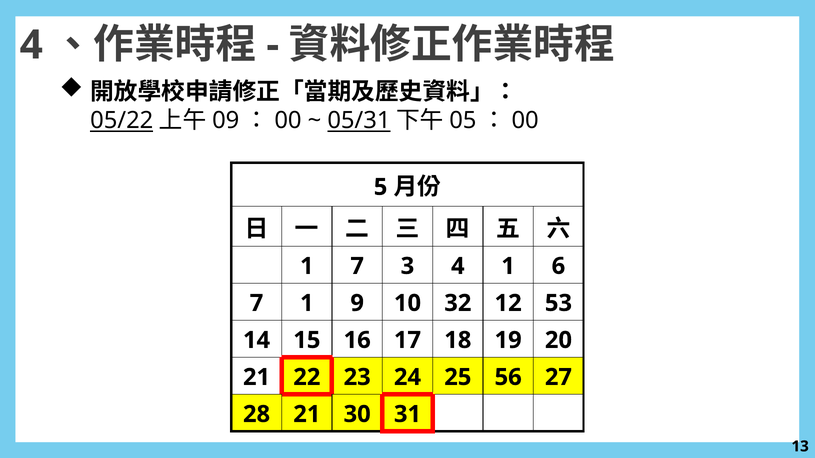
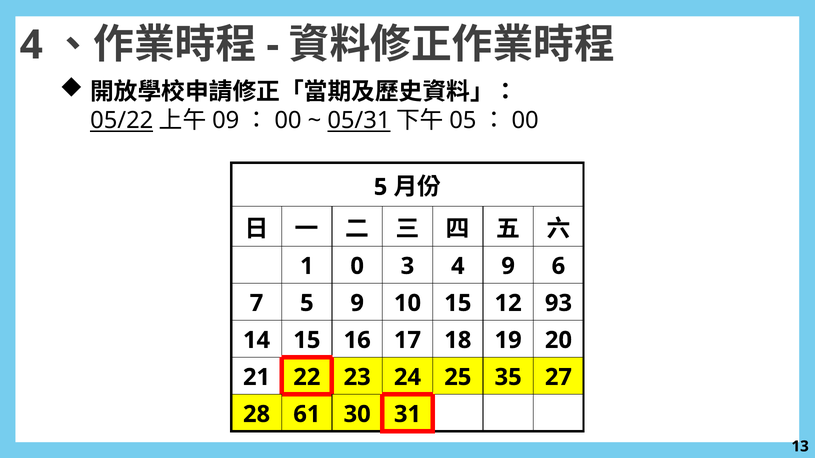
1 7: 7 -> 0
4 1: 1 -> 9
7 1: 1 -> 5
10 32: 32 -> 15
53: 53 -> 93
56: 56 -> 35
28 21: 21 -> 61
